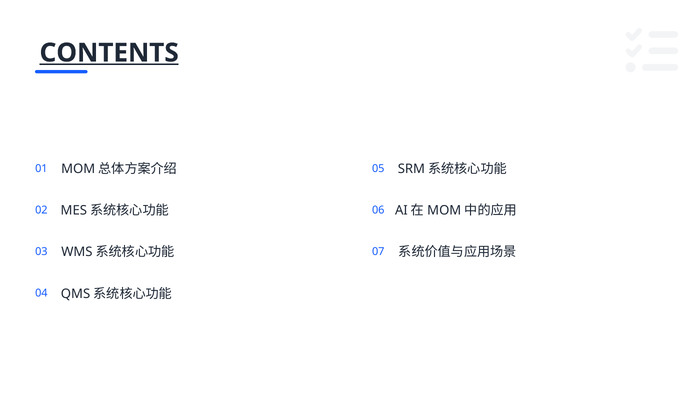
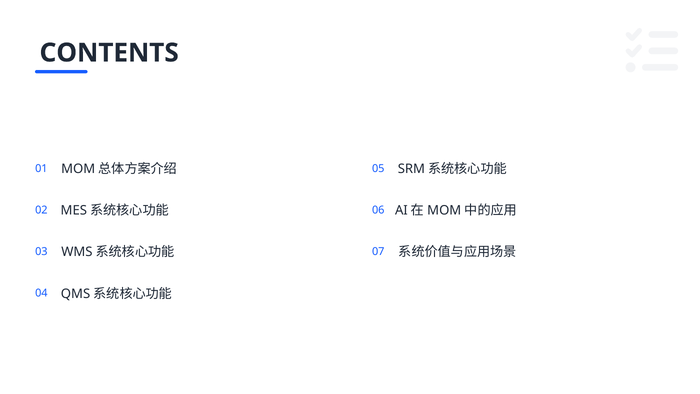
CONTENTS underline: present -> none
